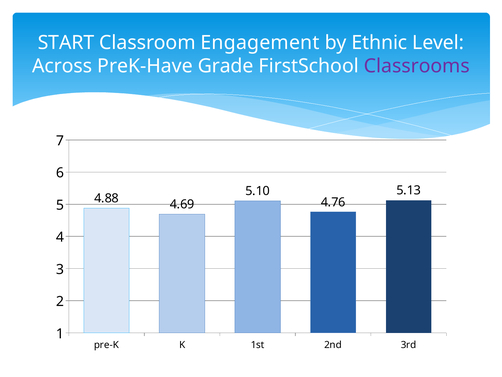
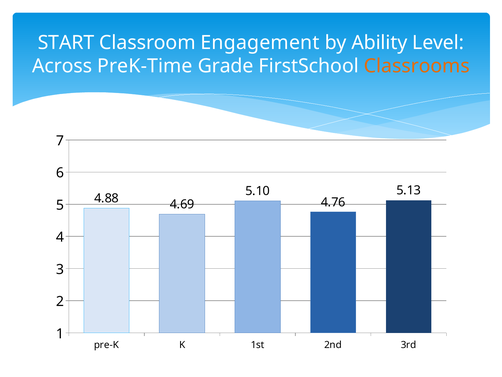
Ethnic: Ethnic -> Ability
PreK-Have: PreK-Have -> PreK-Time
Classrooms colour: purple -> orange
